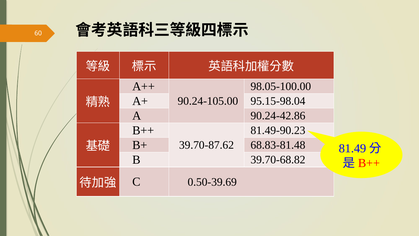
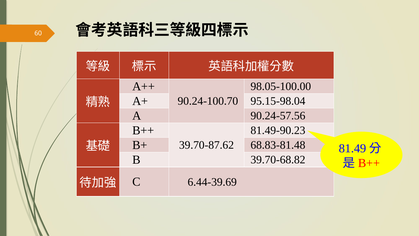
90.24-105.00: 90.24-105.00 -> 90.24-100.70
90.24-42.86: 90.24-42.86 -> 90.24-57.56
0.50-39.69: 0.50-39.69 -> 6.44-39.69
